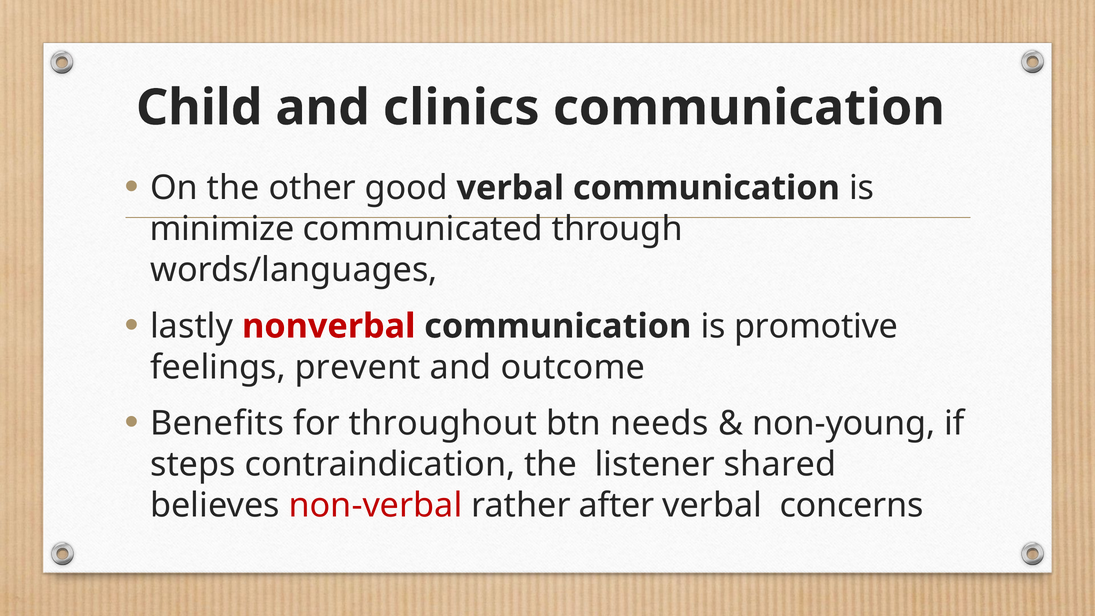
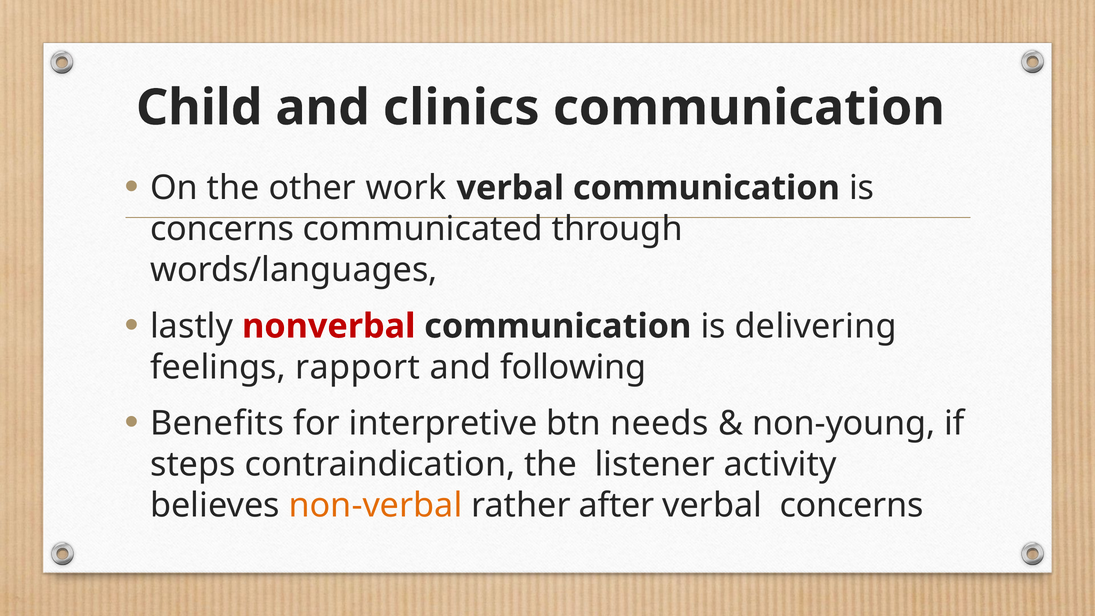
good: good -> work
minimize at (222, 229): minimize -> concerns
promotive: promotive -> delivering
prevent: prevent -> rapport
outcome: outcome -> following
throughout: throughout -> interpretive
shared: shared -> activity
non-verbal colour: red -> orange
